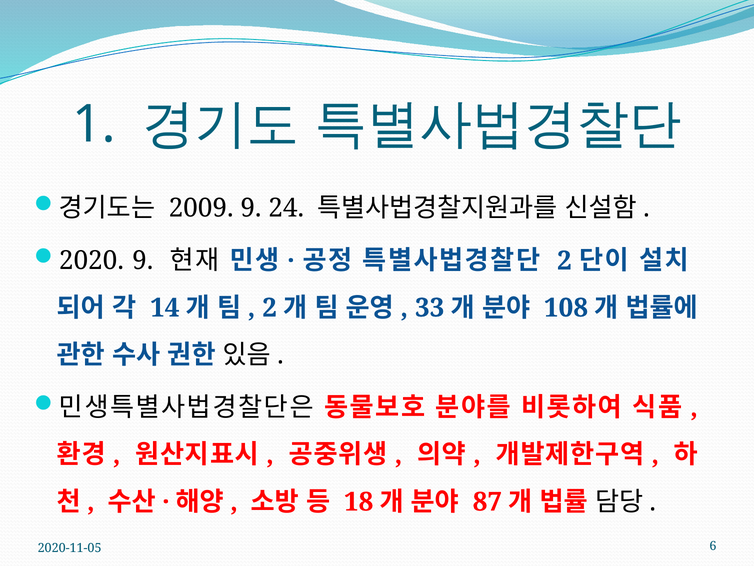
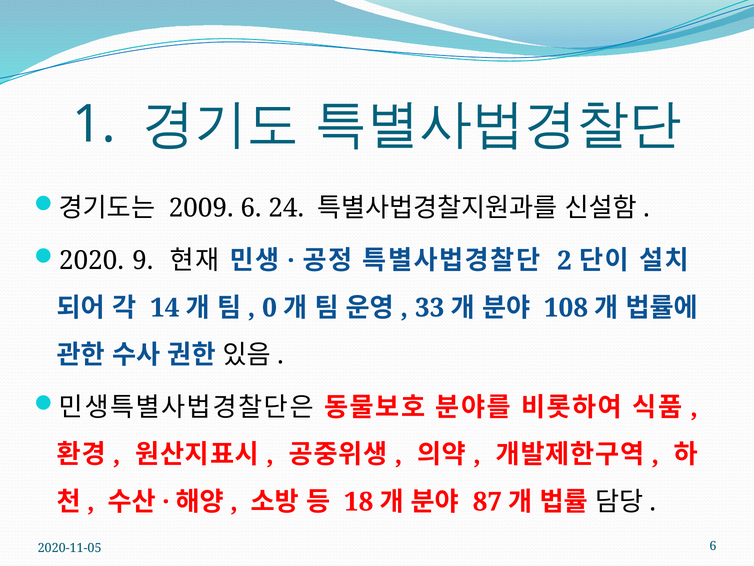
2009 9: 9 -> 6
2 at (270, 308): 2 -> 0
